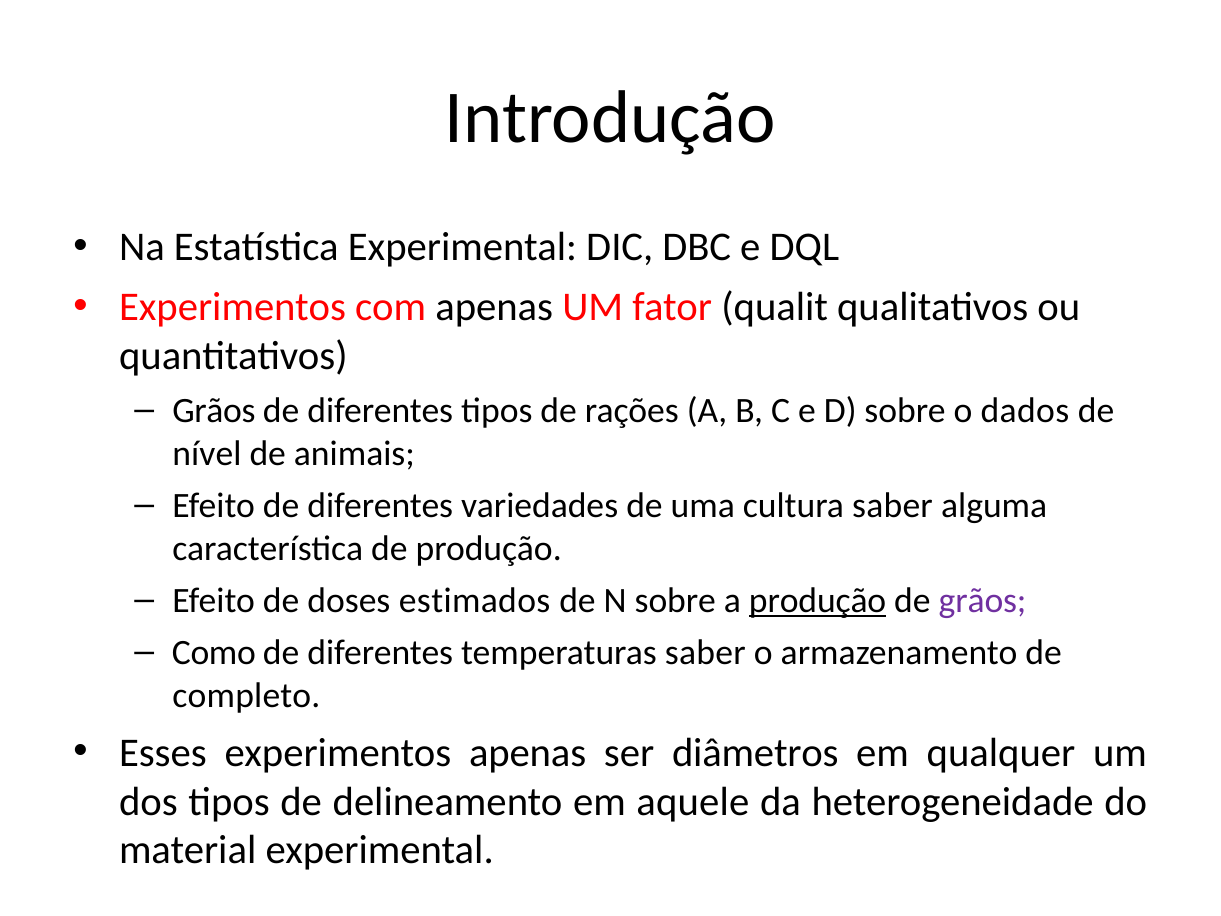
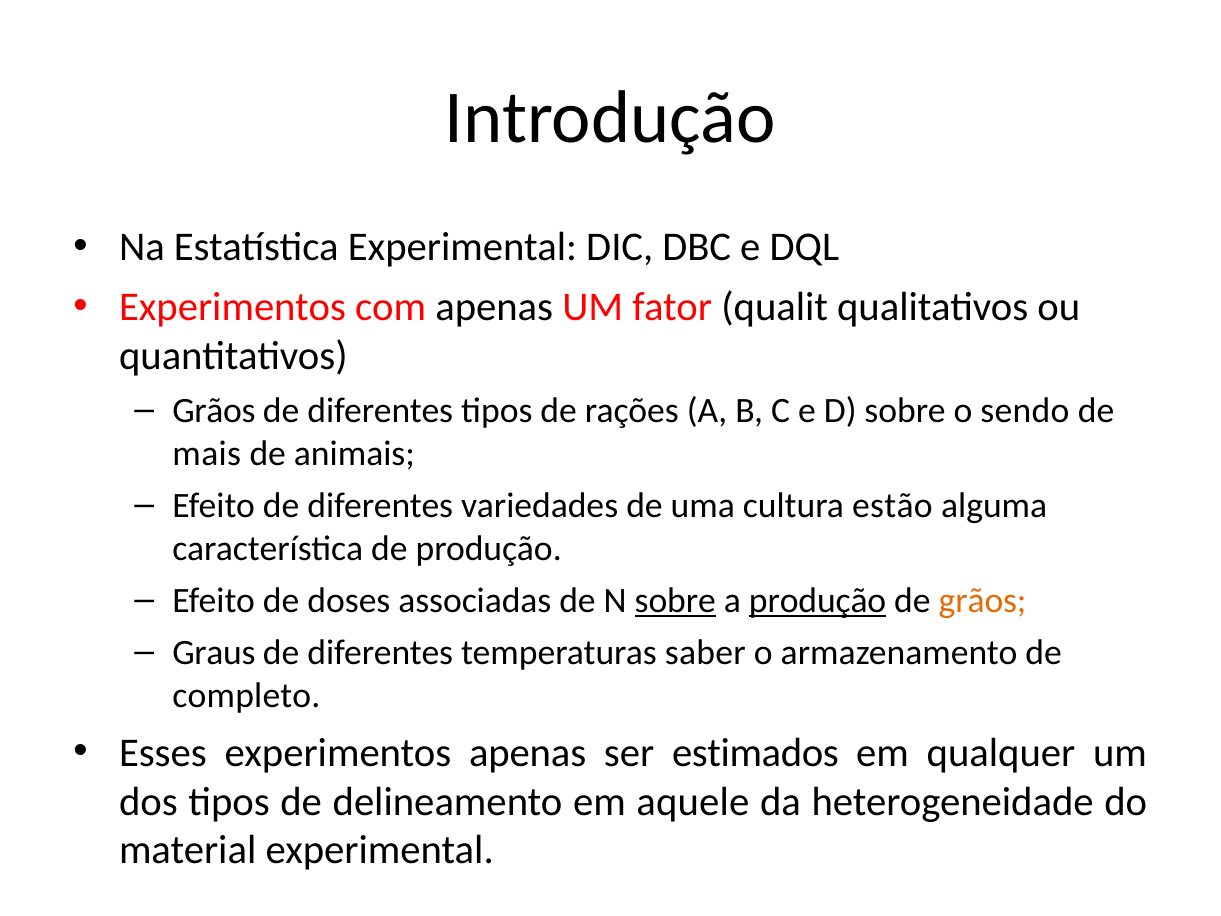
dados: dados -> sendo
nível: nível -> mais
cultura saber: saber -> estão
estimados: estimados -> associadas
sobre at (675, 601) underline: none -> present
grãos at (983, 601) colour: purple -> orange
Como: Como -> Graus
diâmetros: diâmetros -> estimados
